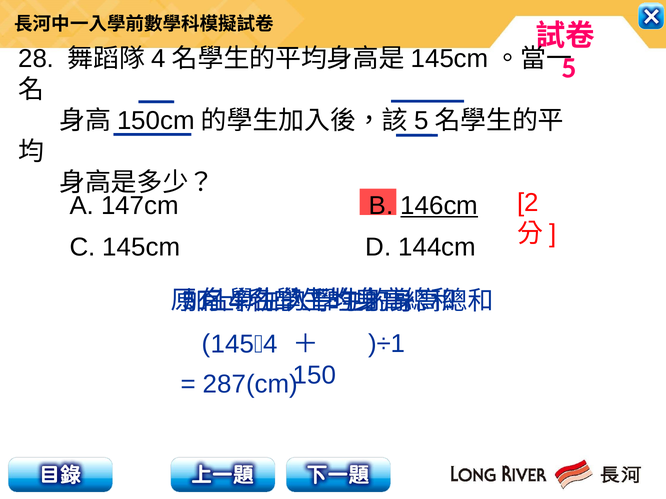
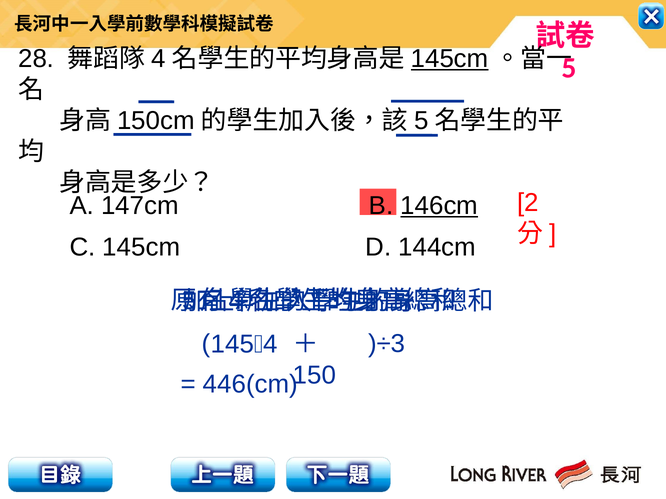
145cm at (450, 59) underline: none -> present
)÷1: )÷1 -> )÷3
287(cm: 287(cm -> 446(cm
